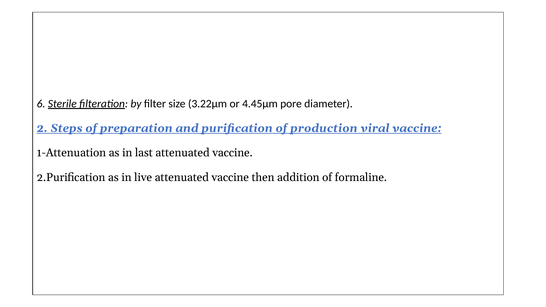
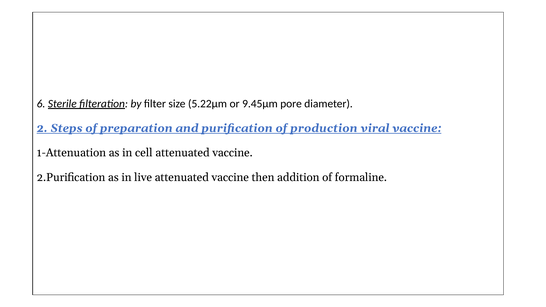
3.22µm: 3.22µm -> 5.22µm
4.45µm: 4.45µm -> 9.45µm
last: last -> cell
